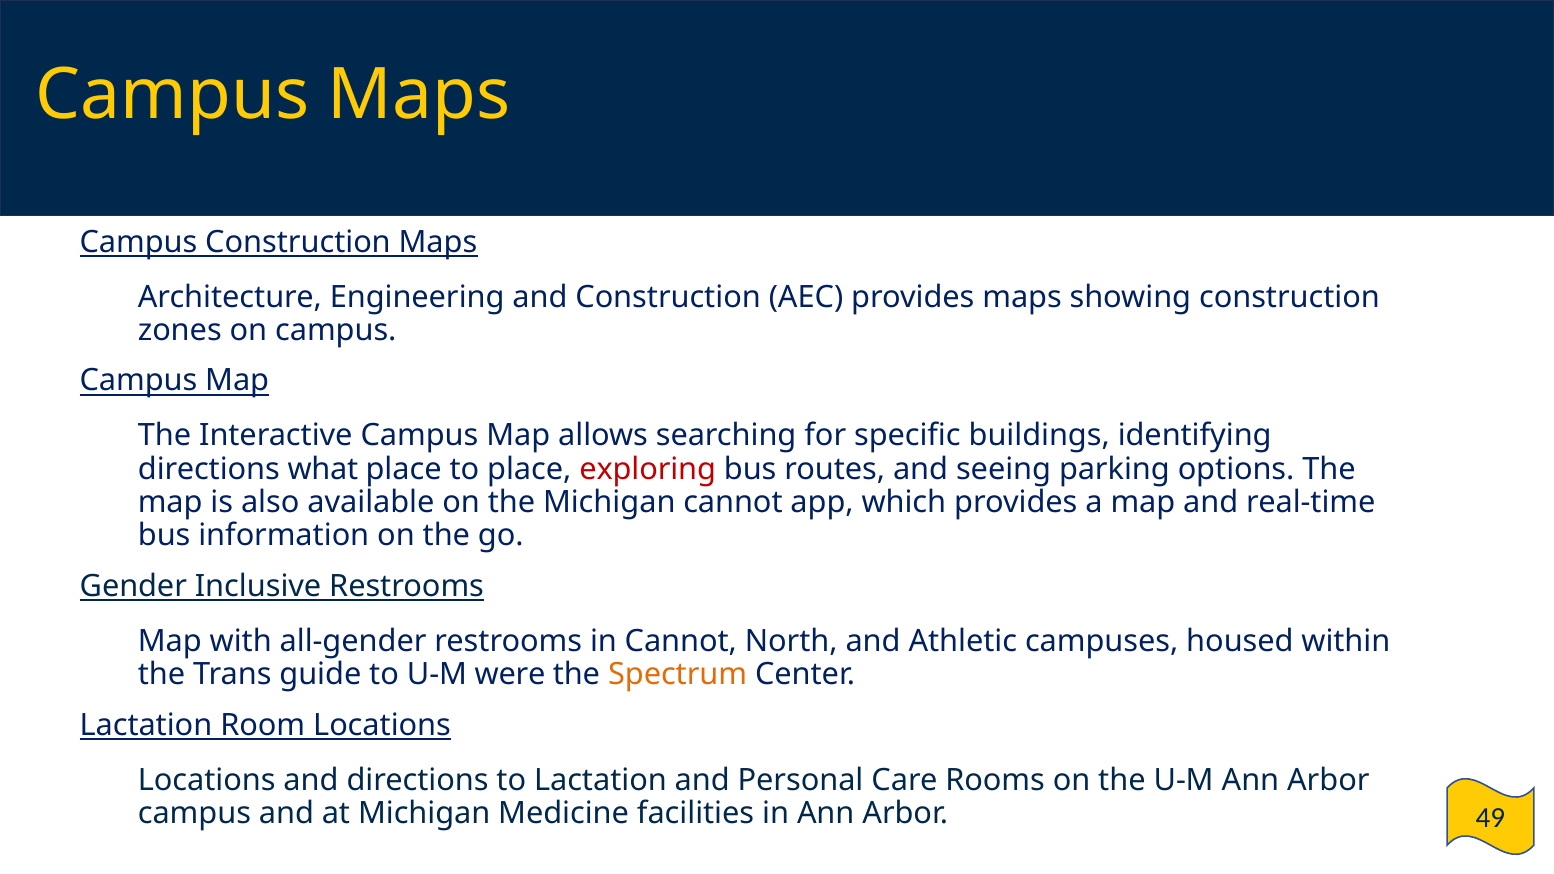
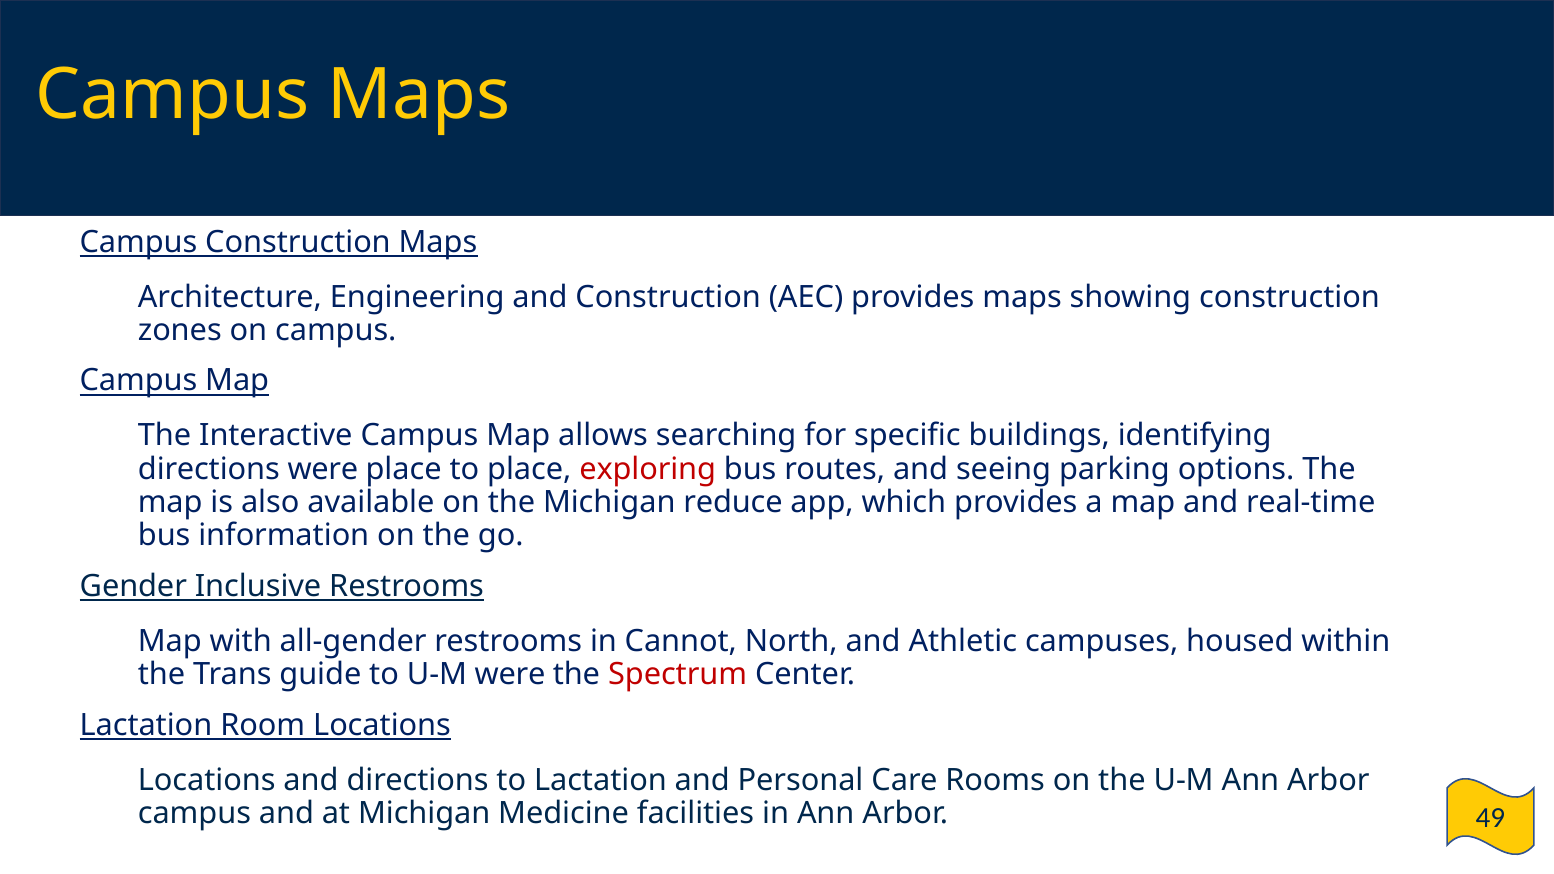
directions what: what -> were
Michigan cannot: cannot -> reduce
Spectrum colour: orange -> red
